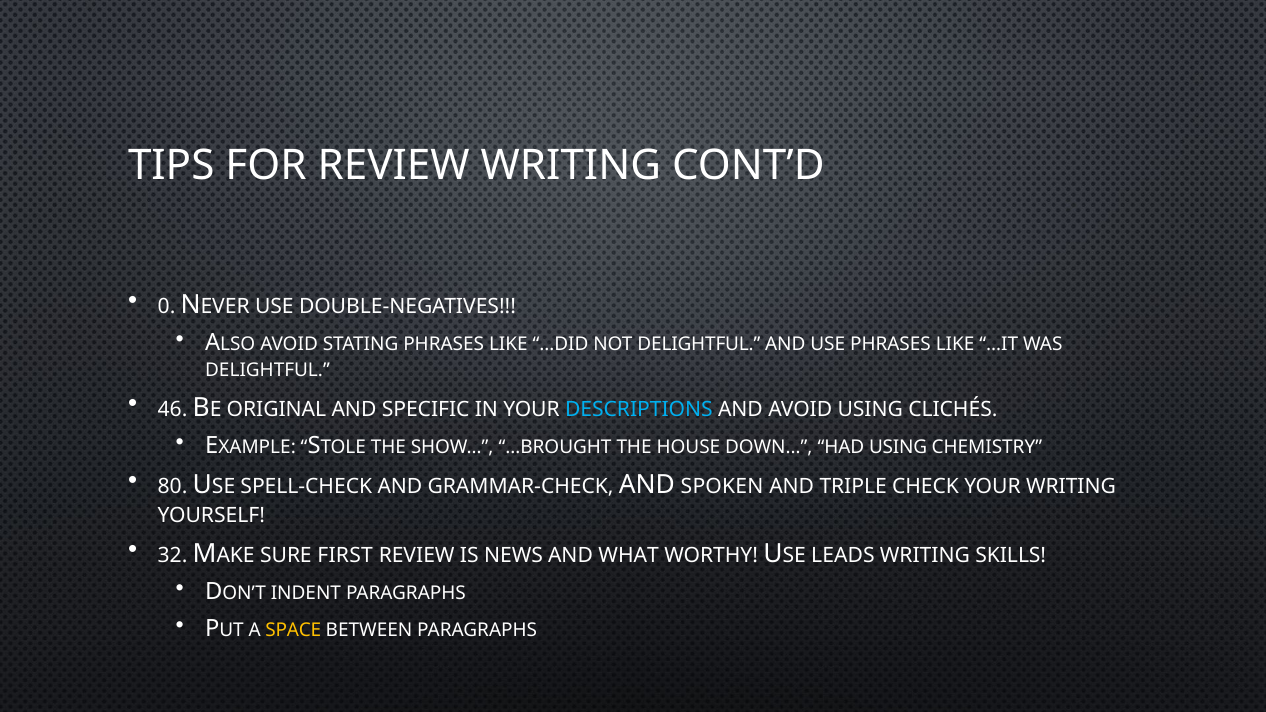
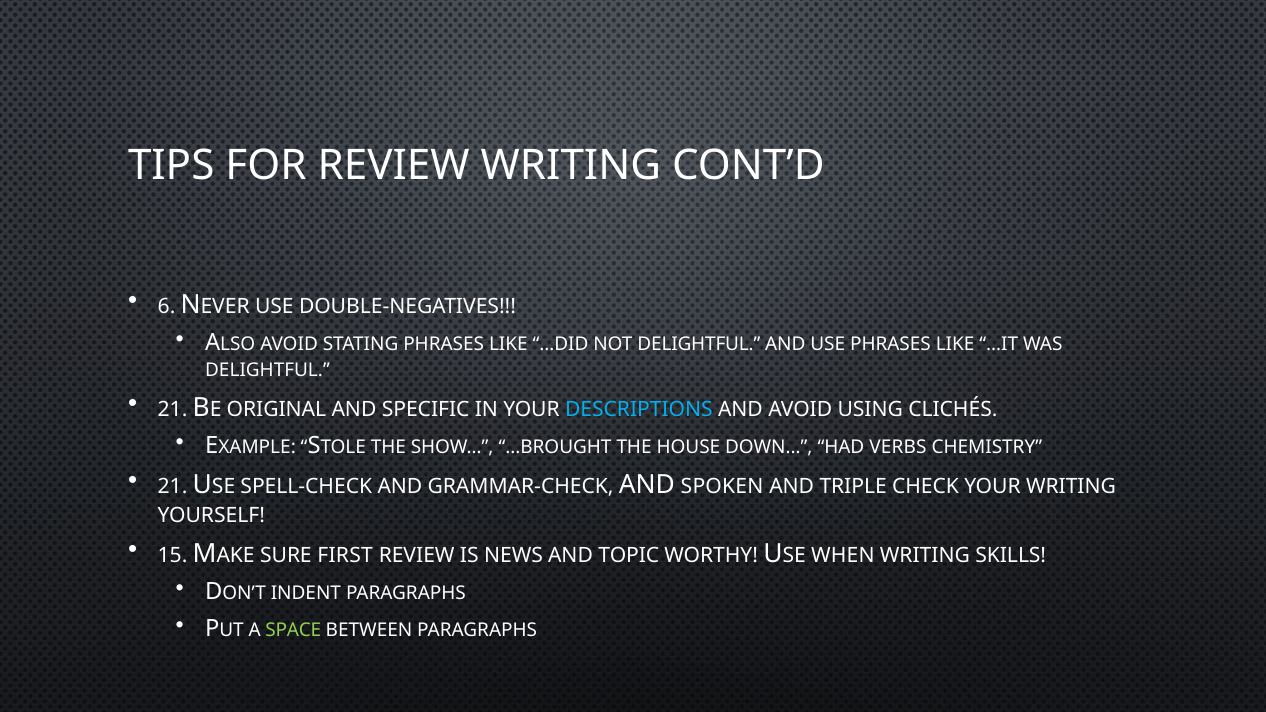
0: 0 -> 6
46 at (173, 409): 46 -> 21
HAD USING: USING -> VERBS
80 at (173, 487): 80 -> 21
32: 32 -> 15
WHAT: WHAT -> TOPIC
LEADS: LEADS -> WHEN
SPACE colour: yellow -> light green
